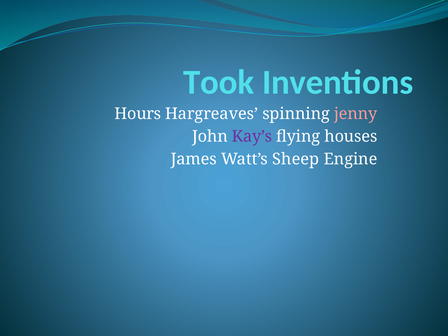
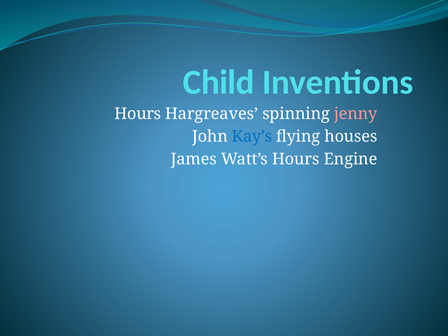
Took: Took -> Child
Kay’s colour: purple -> blue
Watt’s Sheep: Sheep -> Hours
